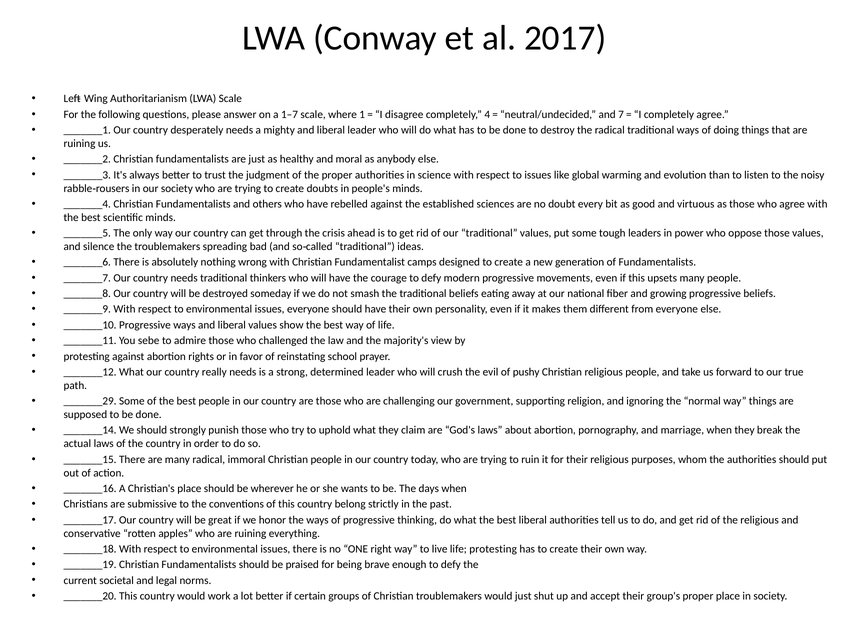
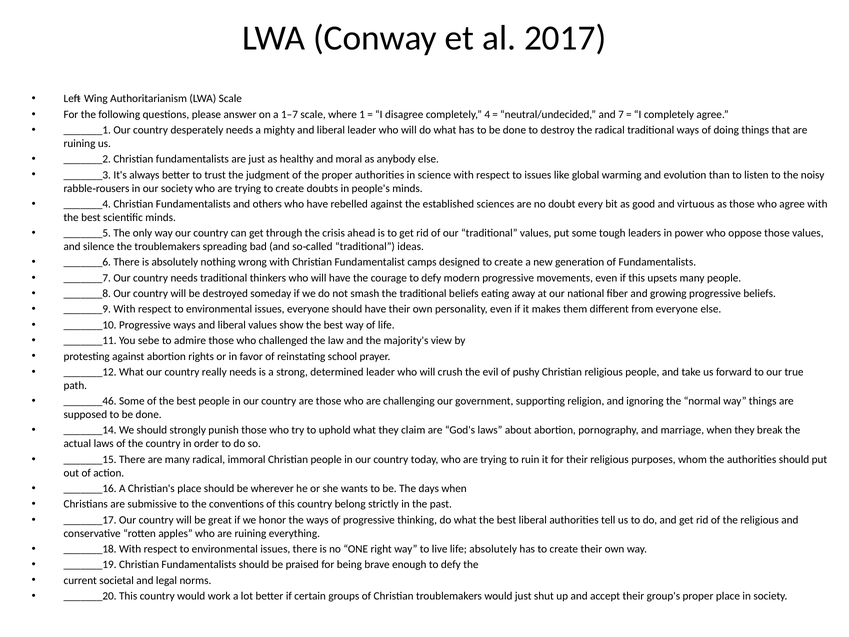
_______29: _______29 -> _______46
life protesting: protesting -> absolutely
